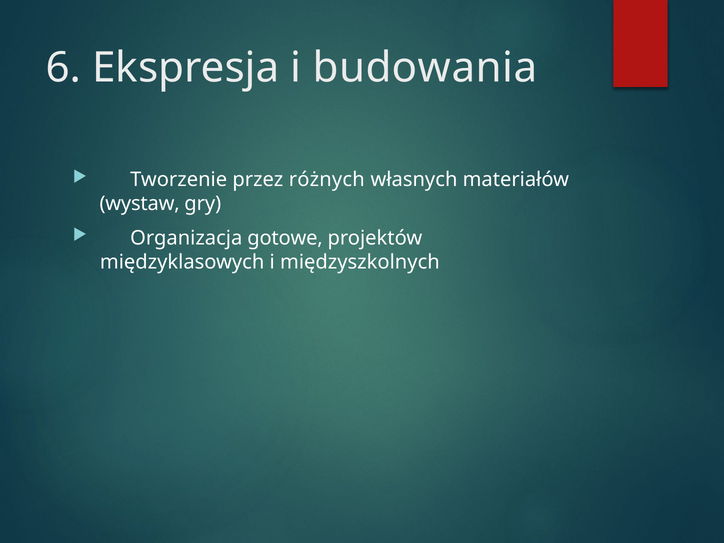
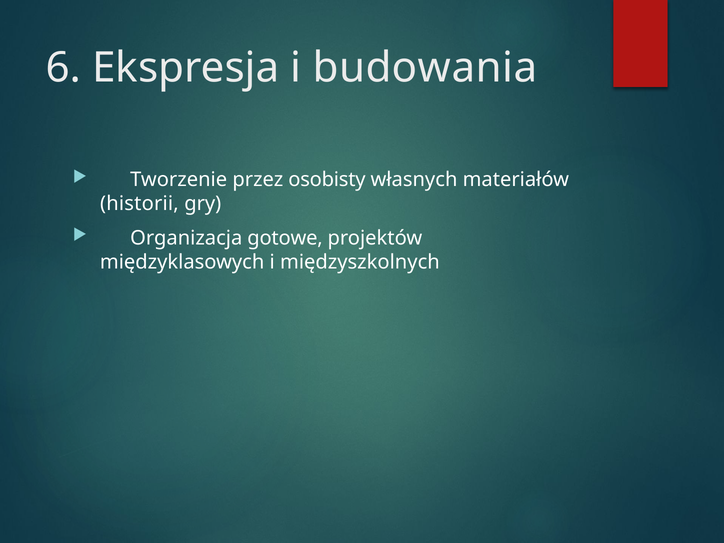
różnych: różnych -> osobisty
wystaw: wystaw -> historii
